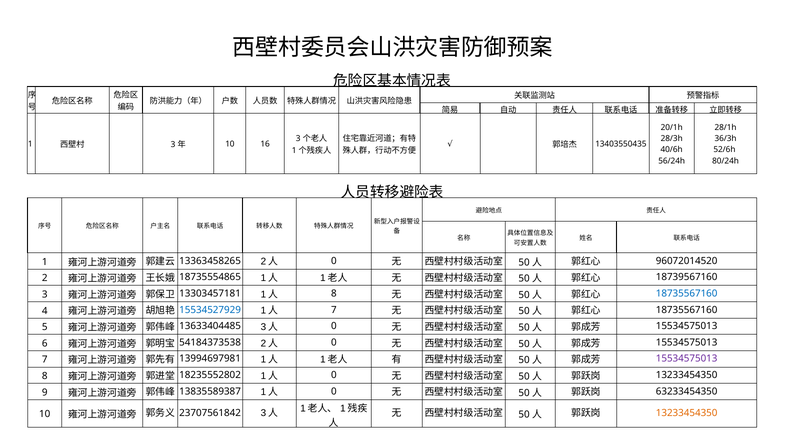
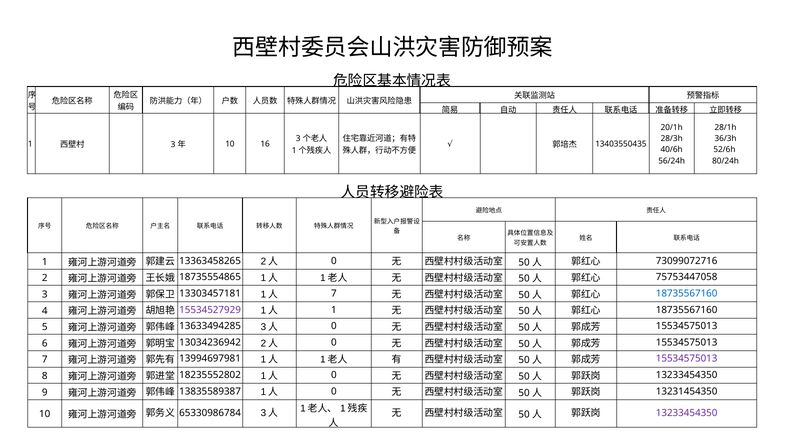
96072014520: 96072014520 -> 73099072716
18739567160: 18739567160 -> 75753447058
8 at (334, 293): 8 -> 7
15534527929 colour: blue -> purple
7 at (334, 309): 7 -> 1
13633404485: 13633404485 -> 13633494285
54184373538: 54184373538 -> 13034236942
63233454350: 63233454350 -> 13231454350
13233454350 at (687, 412) colour: orange -> purple
23707561842: 23707561842 -> 65330986784
